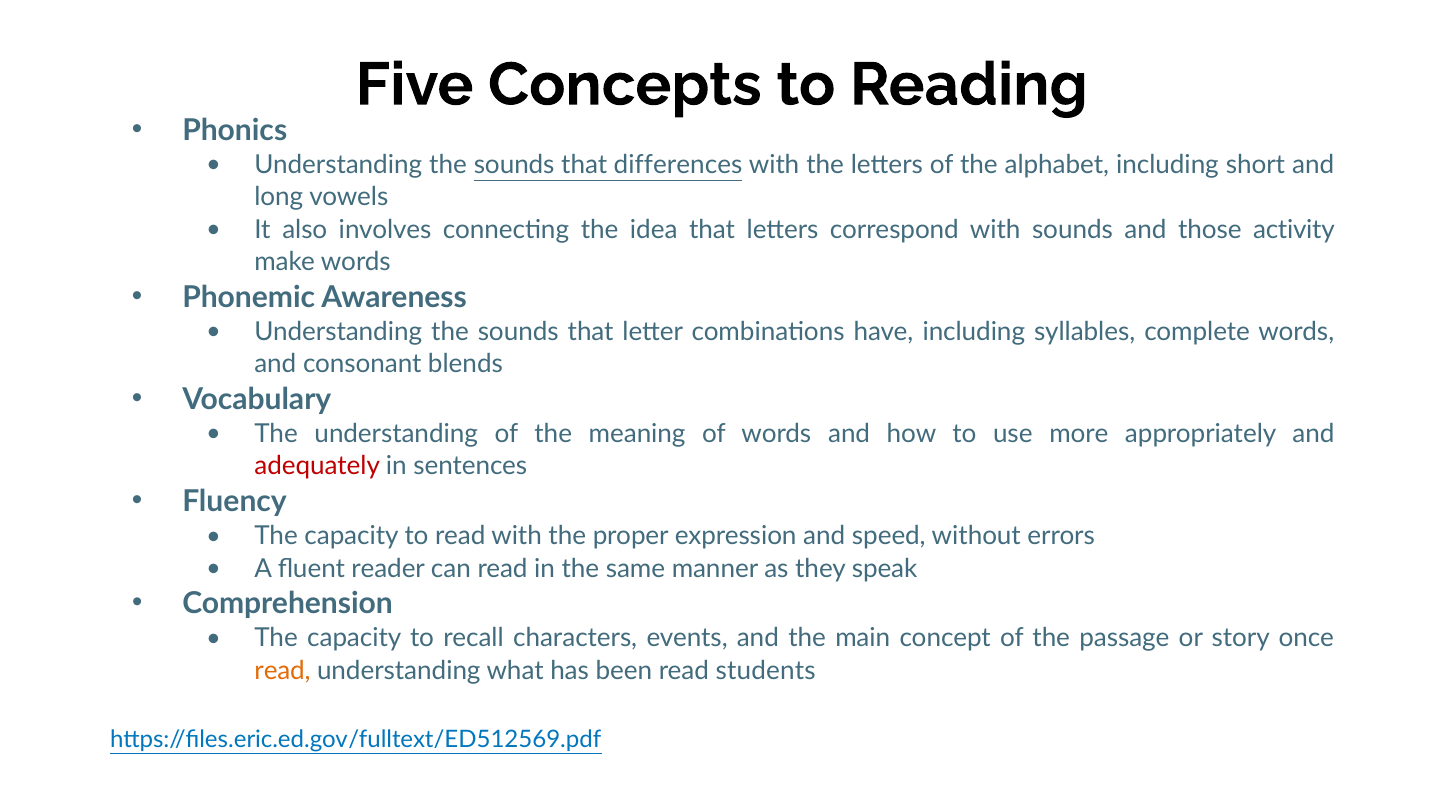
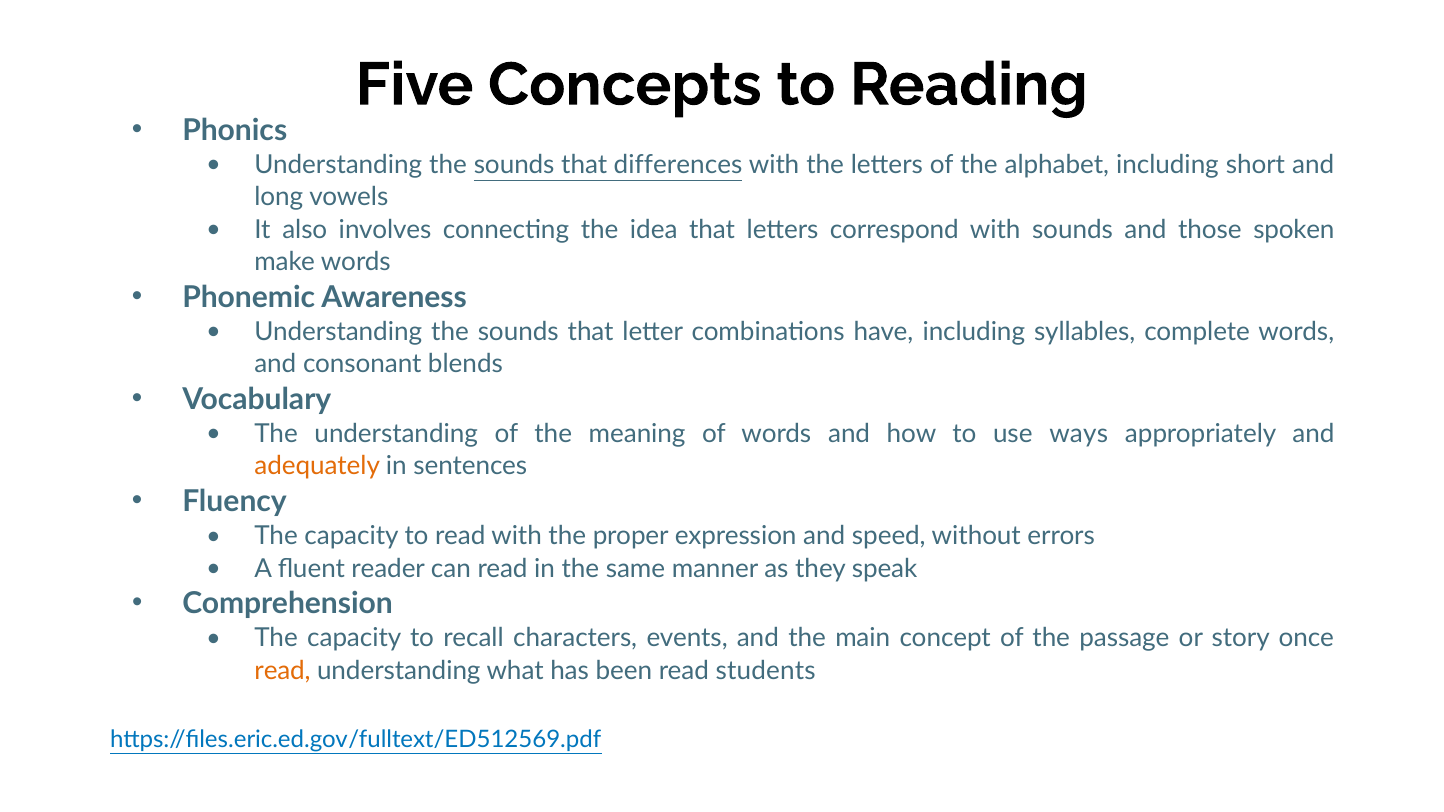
activity: activity -> spoken
more: more -> ways
adequately colour: red -> orange
